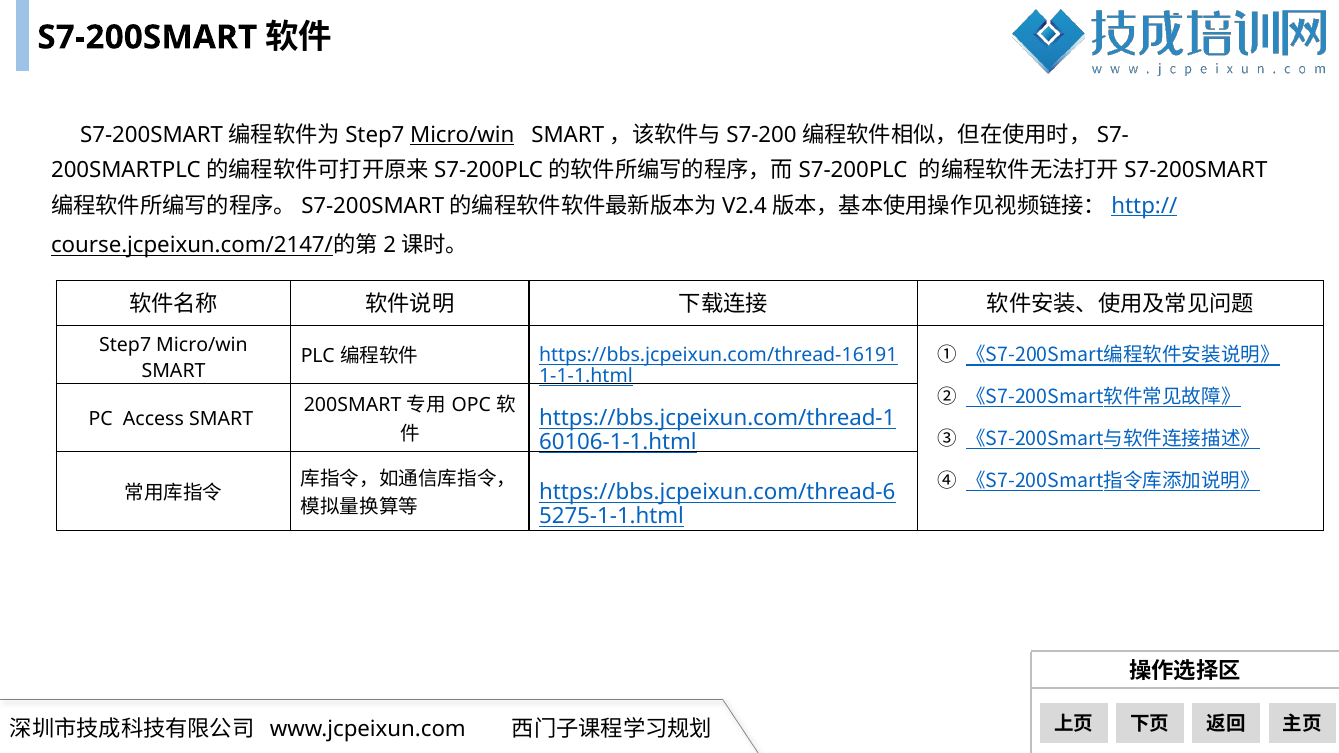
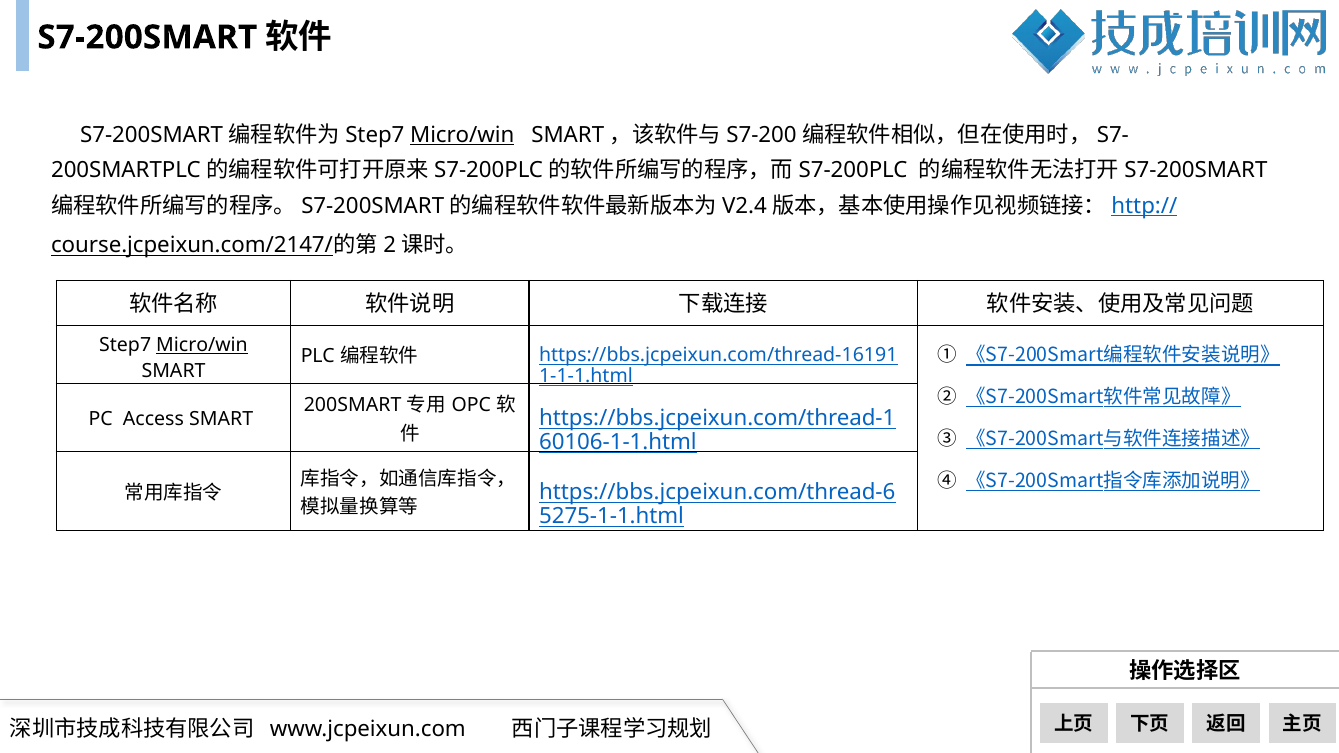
Micro/win at (202, 345) underline: none -> present
